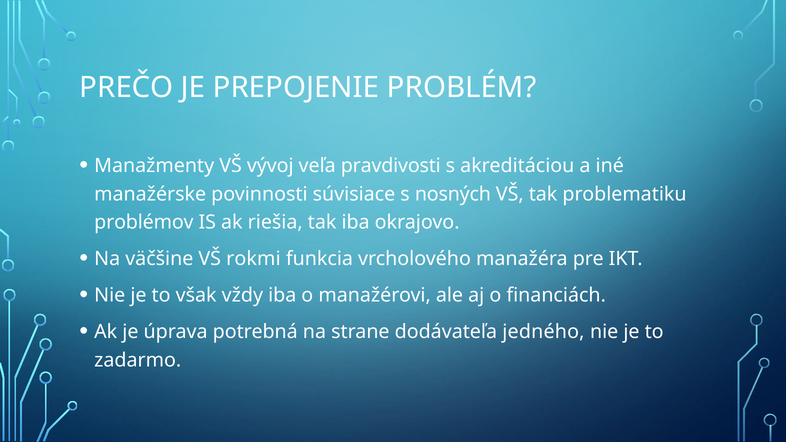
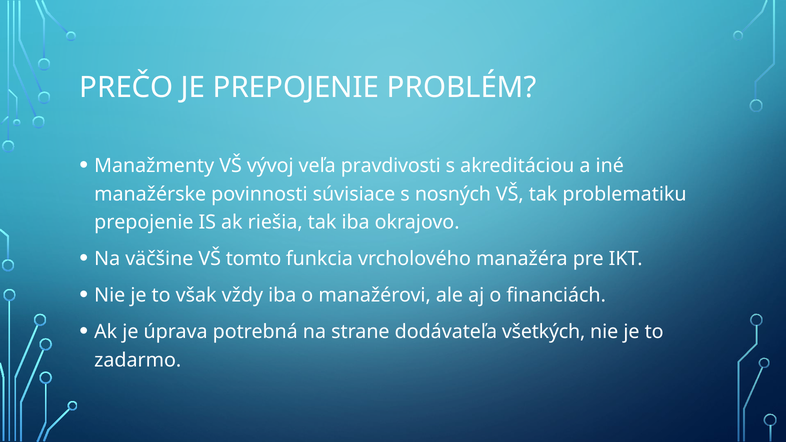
problémov at (144, 222): problémov -> prepojenie
rokmi: rokmi -> tomto
jedného: jedného -> všetkých
